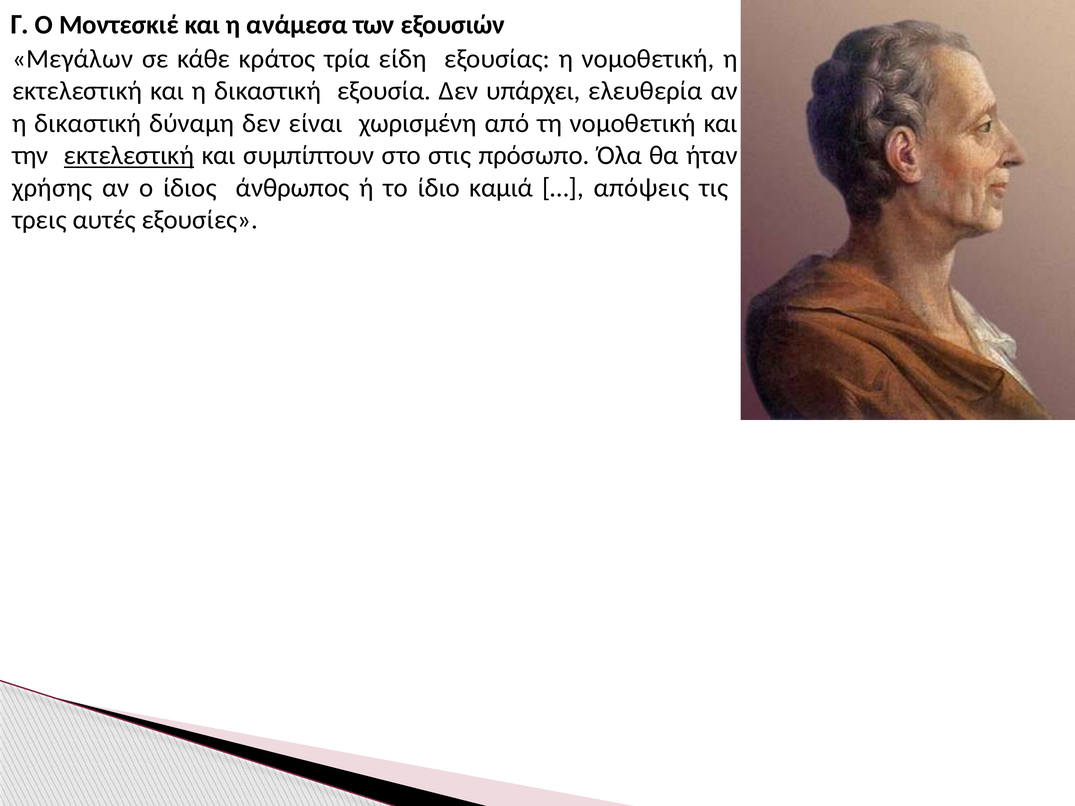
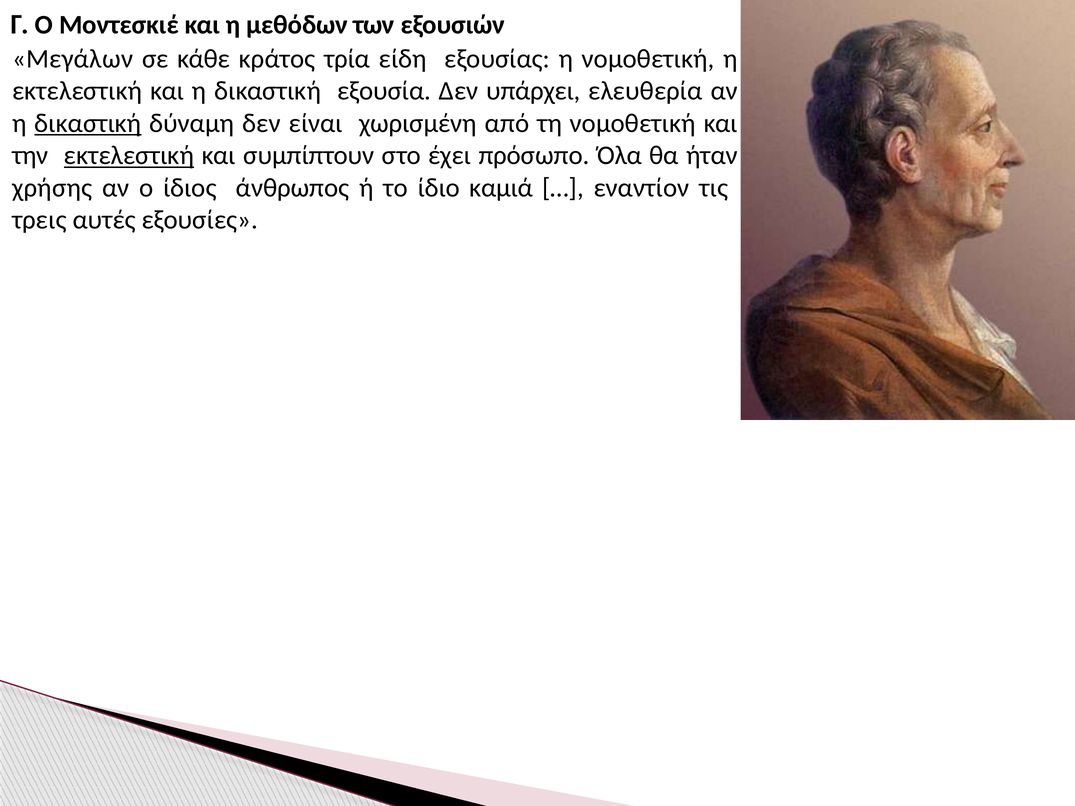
ανάμεσα: ανάμεσα -> μεθόδων
δικαστική at (88, 123) underline: none -> present
στις: στις -> έχει
απόψεις: απόψεις -> εναντίον
